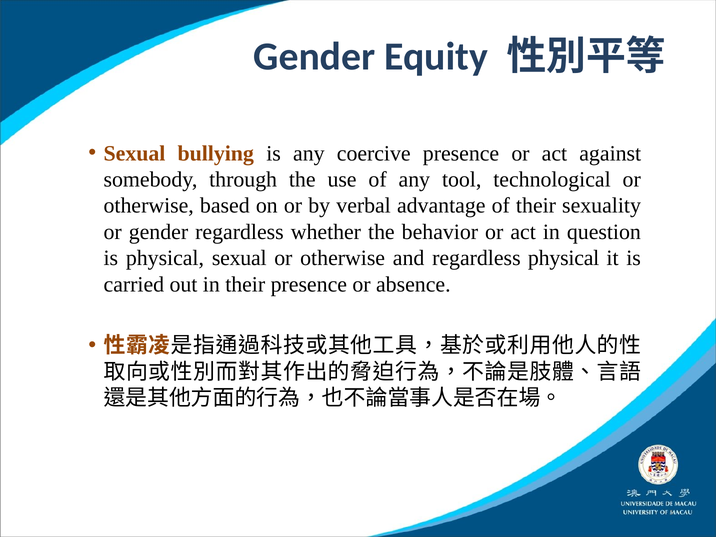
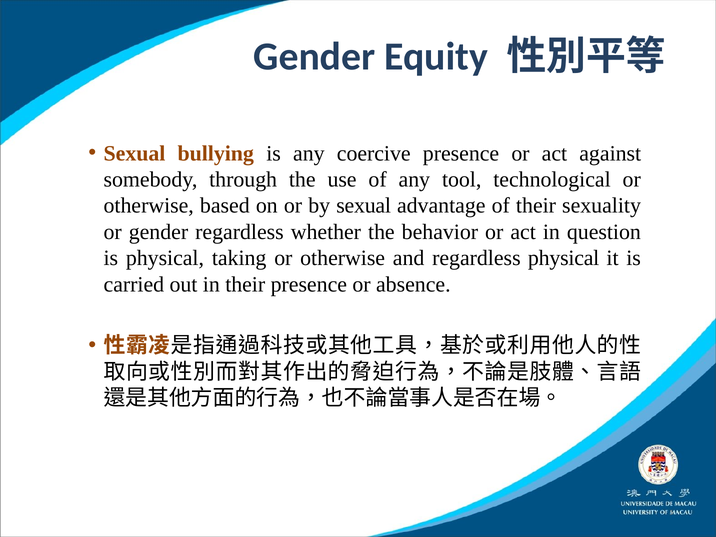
by verbal: verbal -> sexual
physical sexual: sexual -> taking
